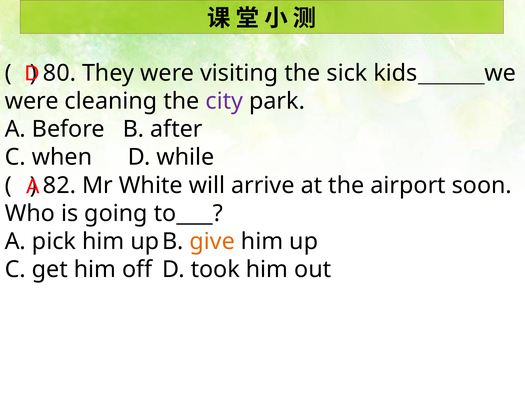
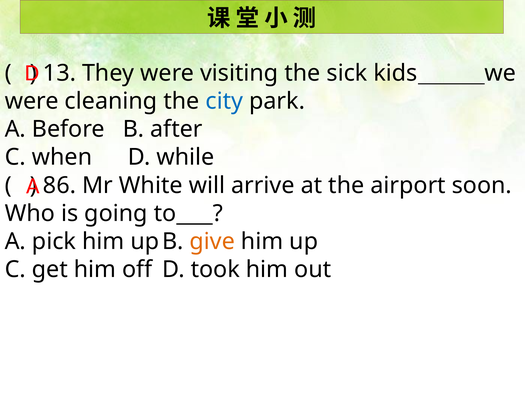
80: 80 -> 13
city colour: purple -> blue
82: 82 -> 86
